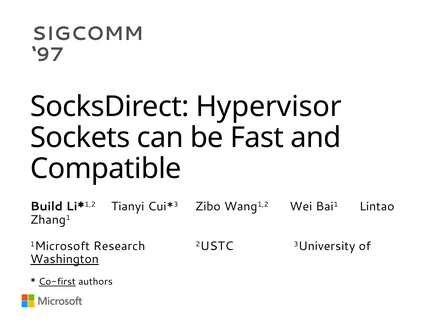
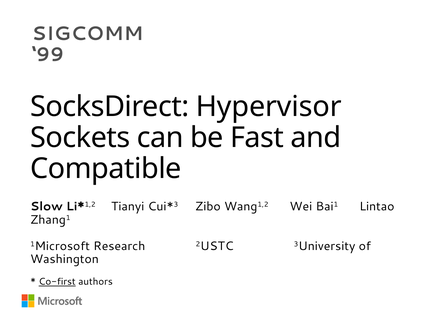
97: 97 -> 99
Build: Build -> Slow
Washington underline: present -> none
